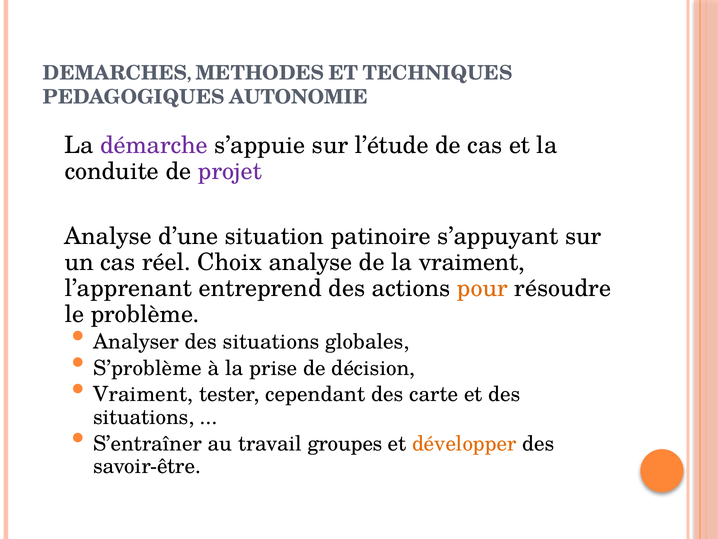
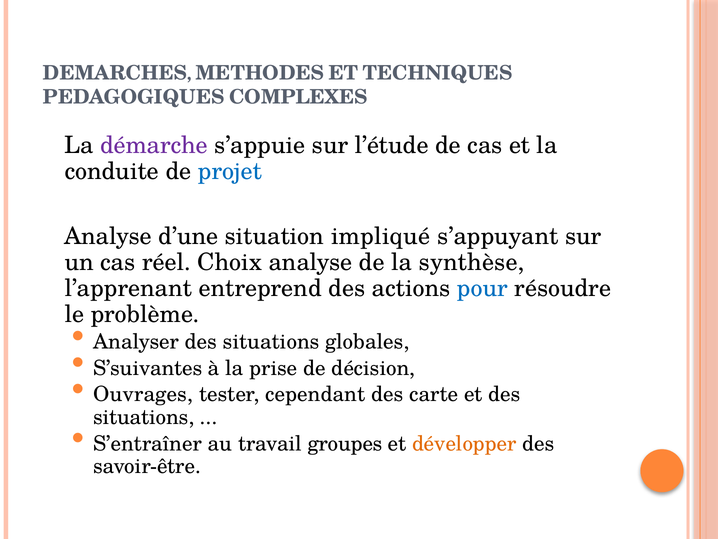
AUTONOMIE: AUTONOMIE -> COMPLEXES
projet colour: purple -> blue
patinoire: patinoire -> impliqué
la vraiment: vraiment -> synthèse
pour colour: orange -> blue
S’problème: S’problème -> S’suivantes
Vraiment at (143, 394): Vraiment -> Ouvrages
